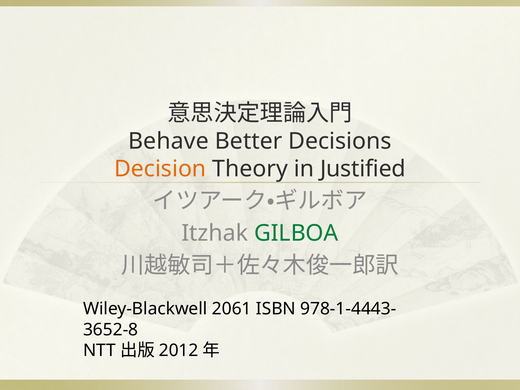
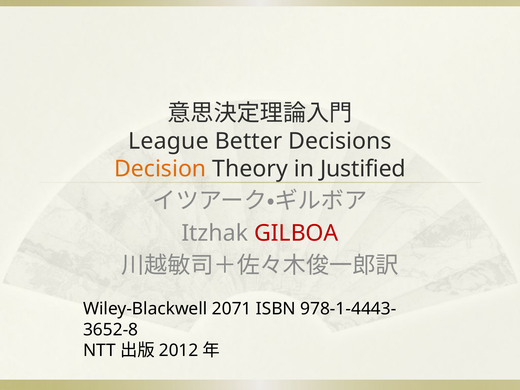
Behave: Behave -> League
GILBOA colour: green -> red
2061: 2061 -> 2071
